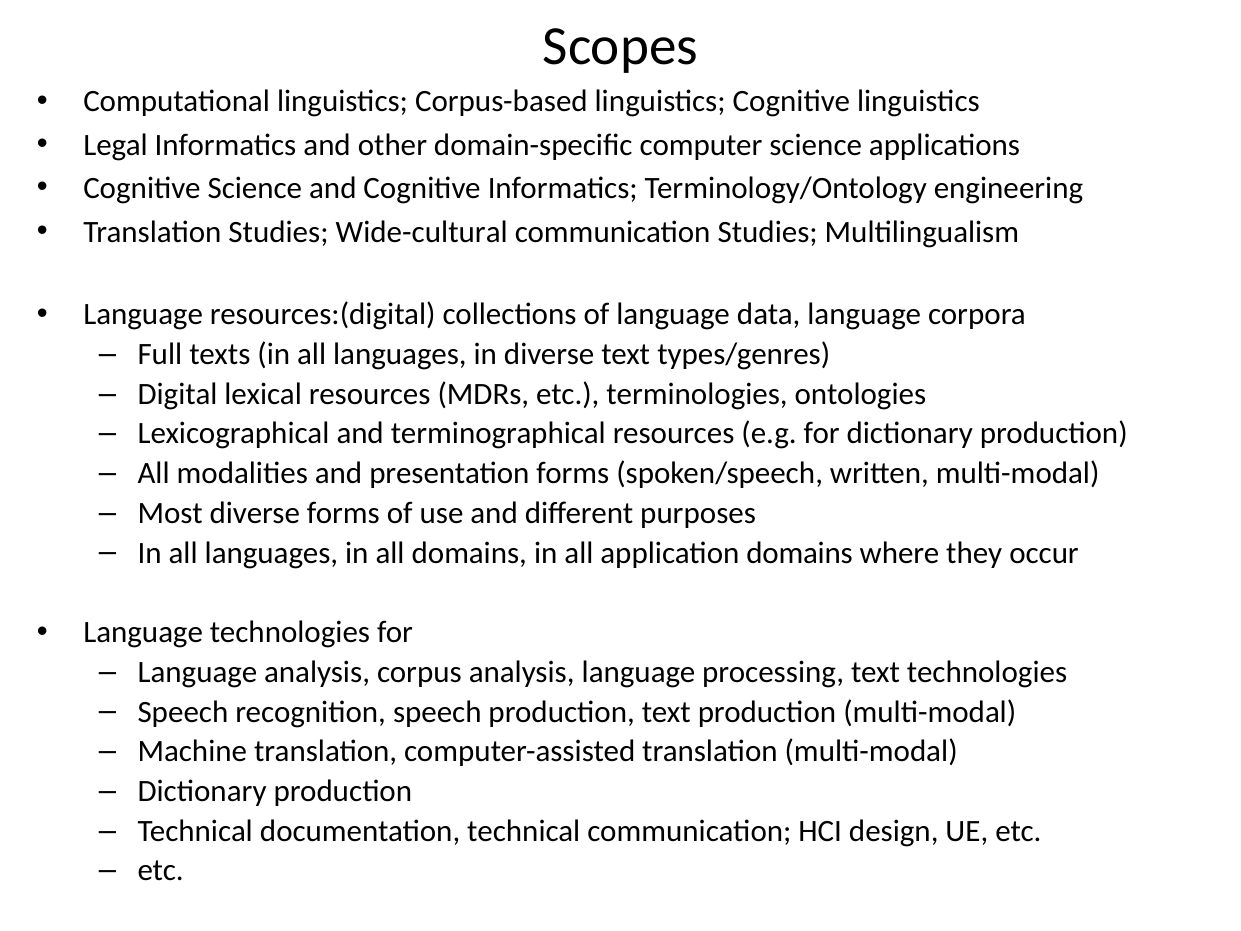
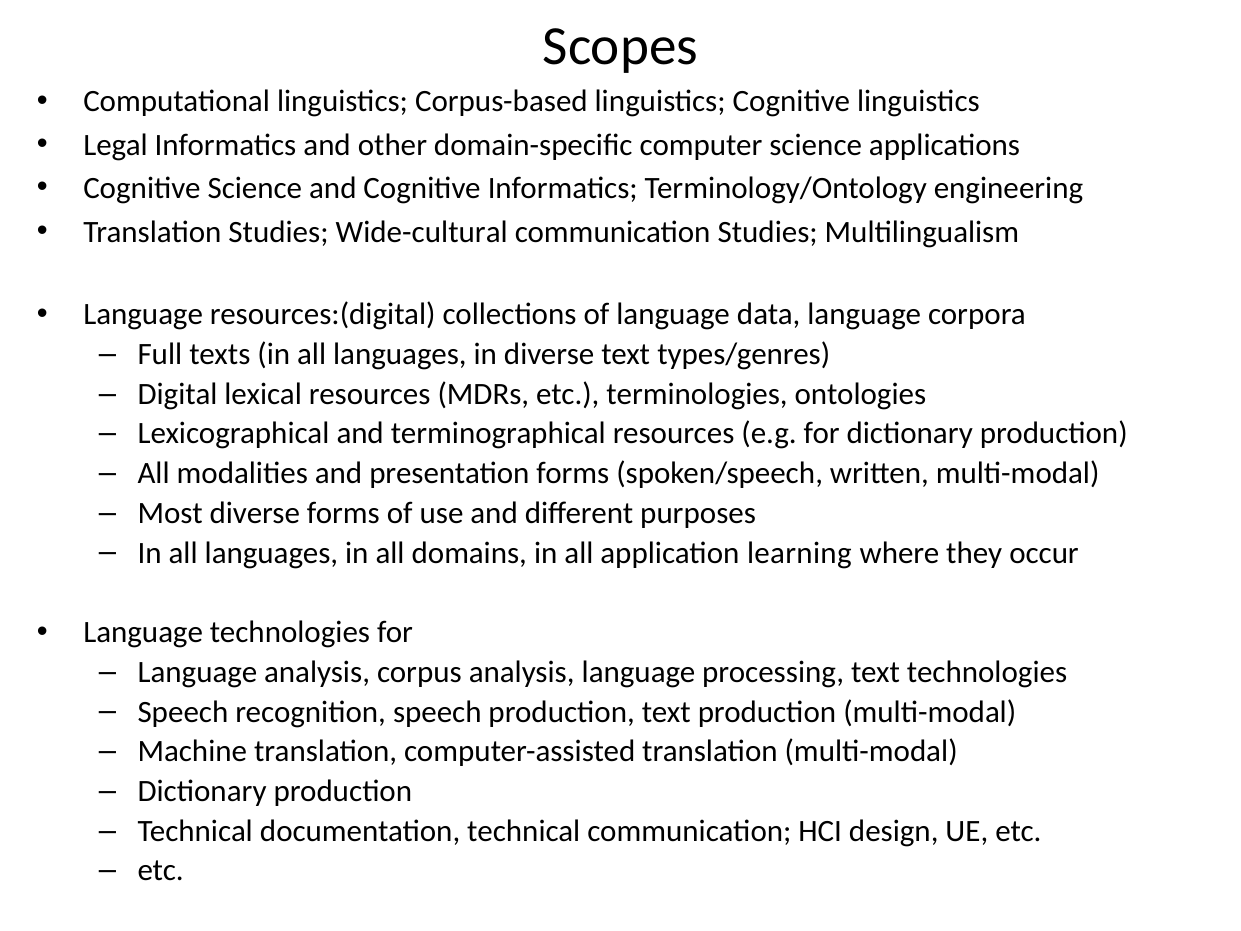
application domains: domains -> learning
